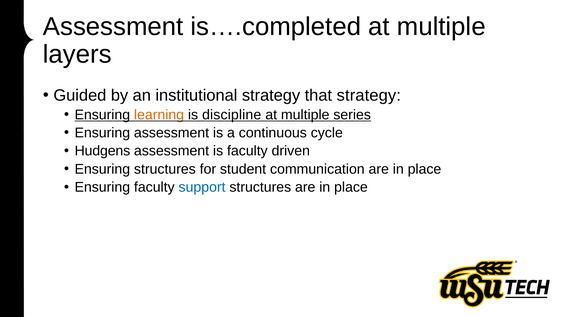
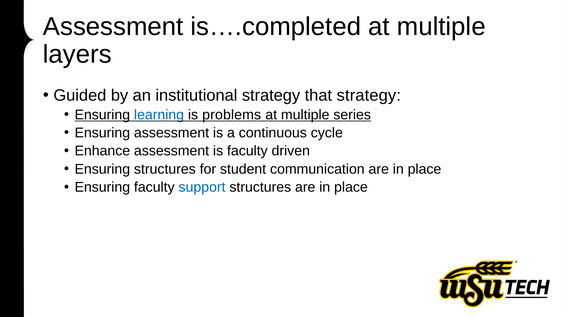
learning colour: orange -> blue
discipline: discipline -> problems
Hudgens: Hudgens -> Enhance
